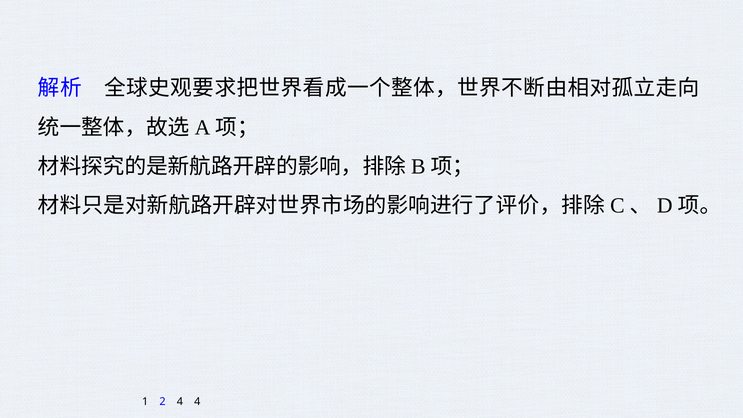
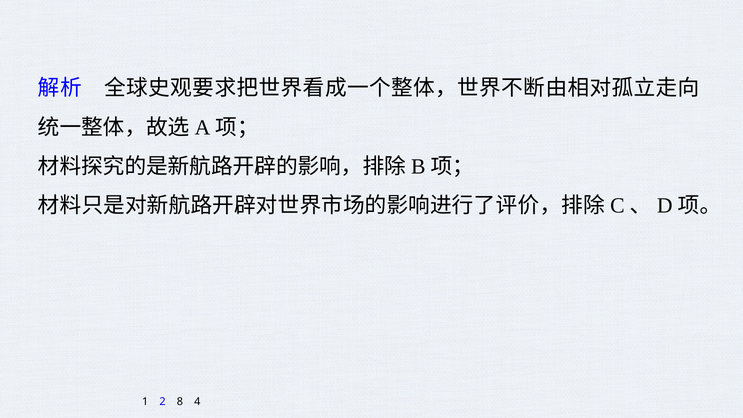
2 4: 4 -> 8
